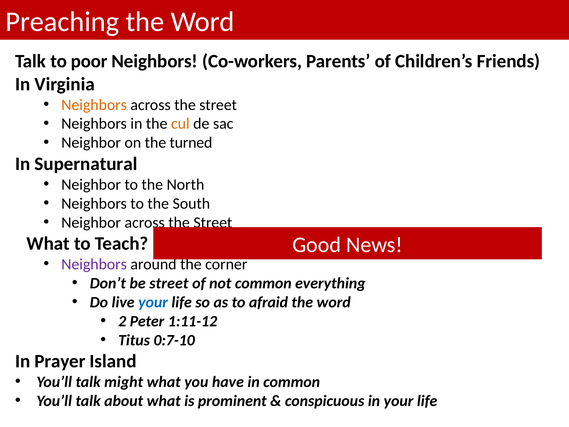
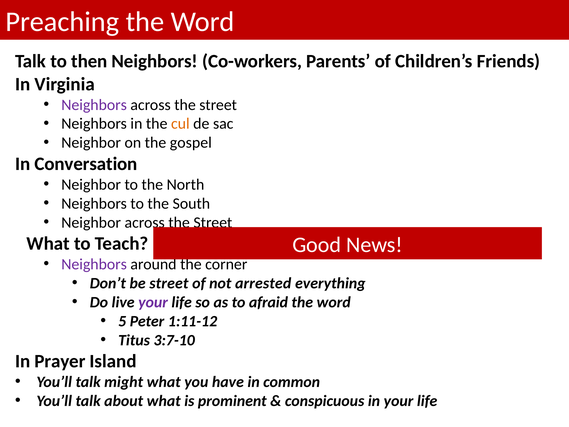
poor: poor -> then
Neighbors at (94, 105) colour: orange -> purple
turned: turned -> gospel
Supernatural: Supernatural -> Conversation
not common: common -> arrested
your at (153, 302) colour: blue -> purple
2: 2 -> 5
0:7-10: 0:7-10 -> 3:7-10
